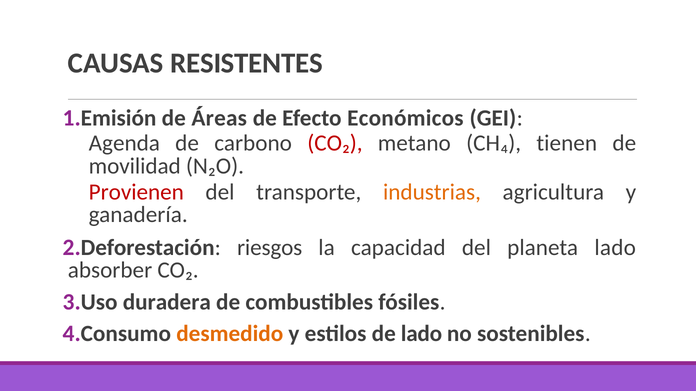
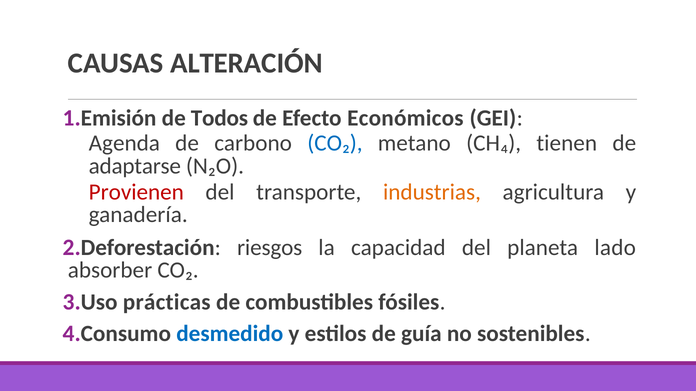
RESISTENTES: RESISTENTES -> ALTERACIÓN
Áreas: Áreas -> Todos
CO₂ at (335, 144) colour: red -> blue
movilidad: movilidad -> adaptarse
duradera: duradera -> prácticas
desmedido colour: orange -> blue
de lado: lado -> guía
